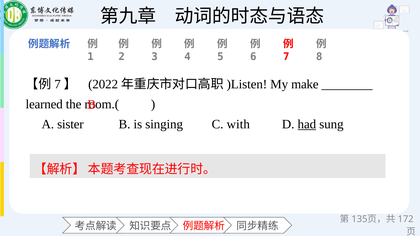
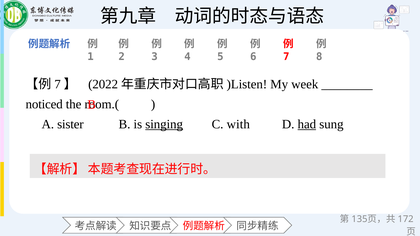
make: make -> week
learned: learned -> noticed
singing underline: none -> present
